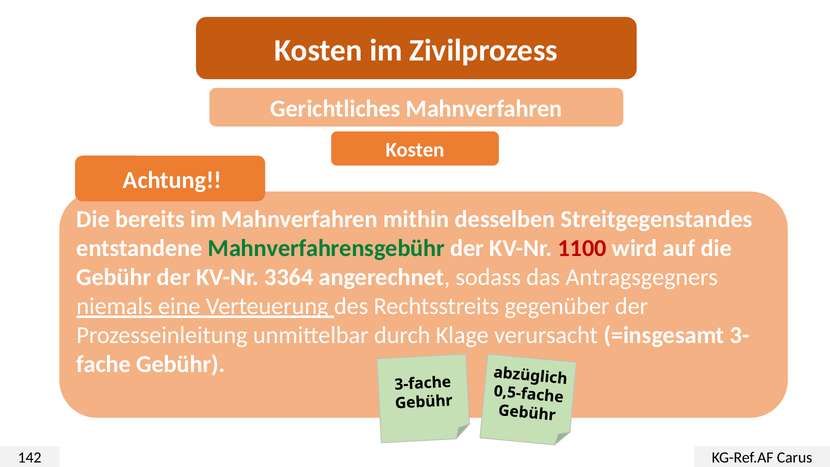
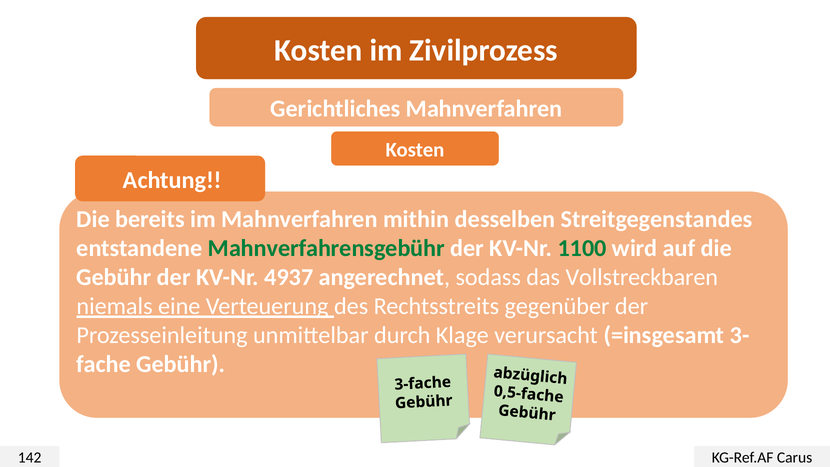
1100 colour: red -> green
3364: 3364 -> 4937
Antragsgegners: Antragsgegners -> Vollstreckbaren
